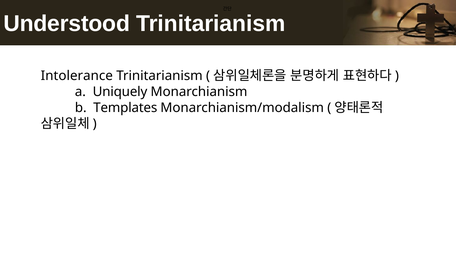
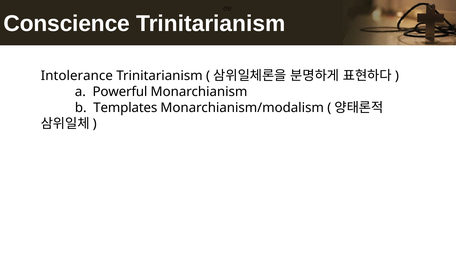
Understood: Understood -> Conscience
Uniquely: Uniquely -> Powerful
